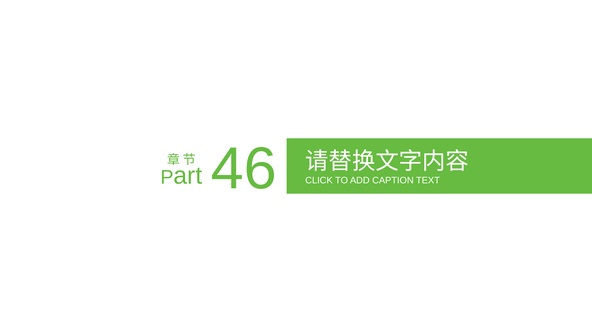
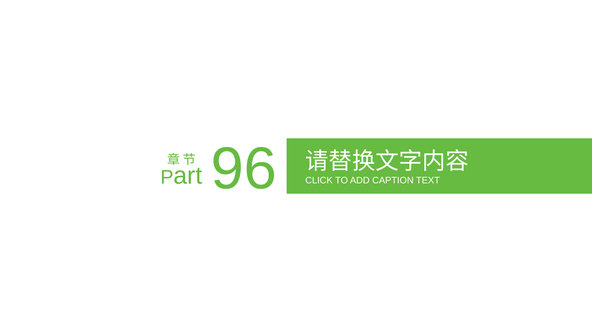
46: 46 -> 96
